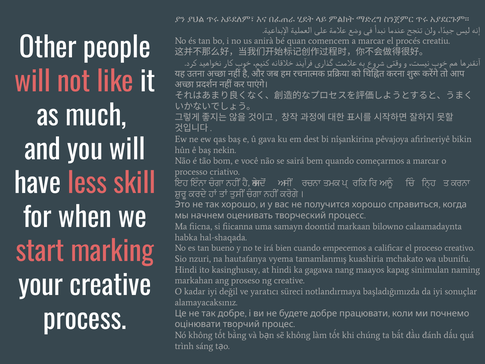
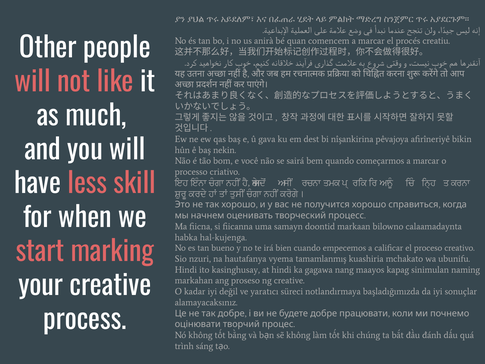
hal-shaqada: hal-shaqada -> hal-kujenga
